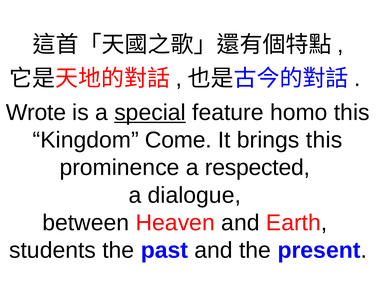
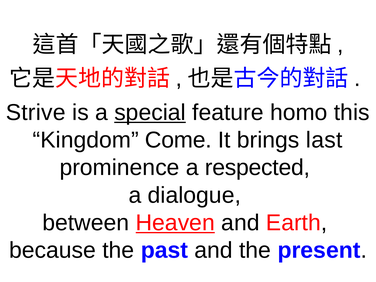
Wrote: Wrote -> Strive
brings this: this -> last
Heaven underline: none -> present
students: students -> because
